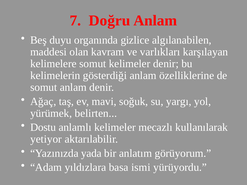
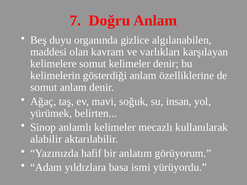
yargı: yargı -> insan
Dostu: Dostu -> Sinop
yetiyor: yetiyor -> alabilir
yada: yada -> hafif
